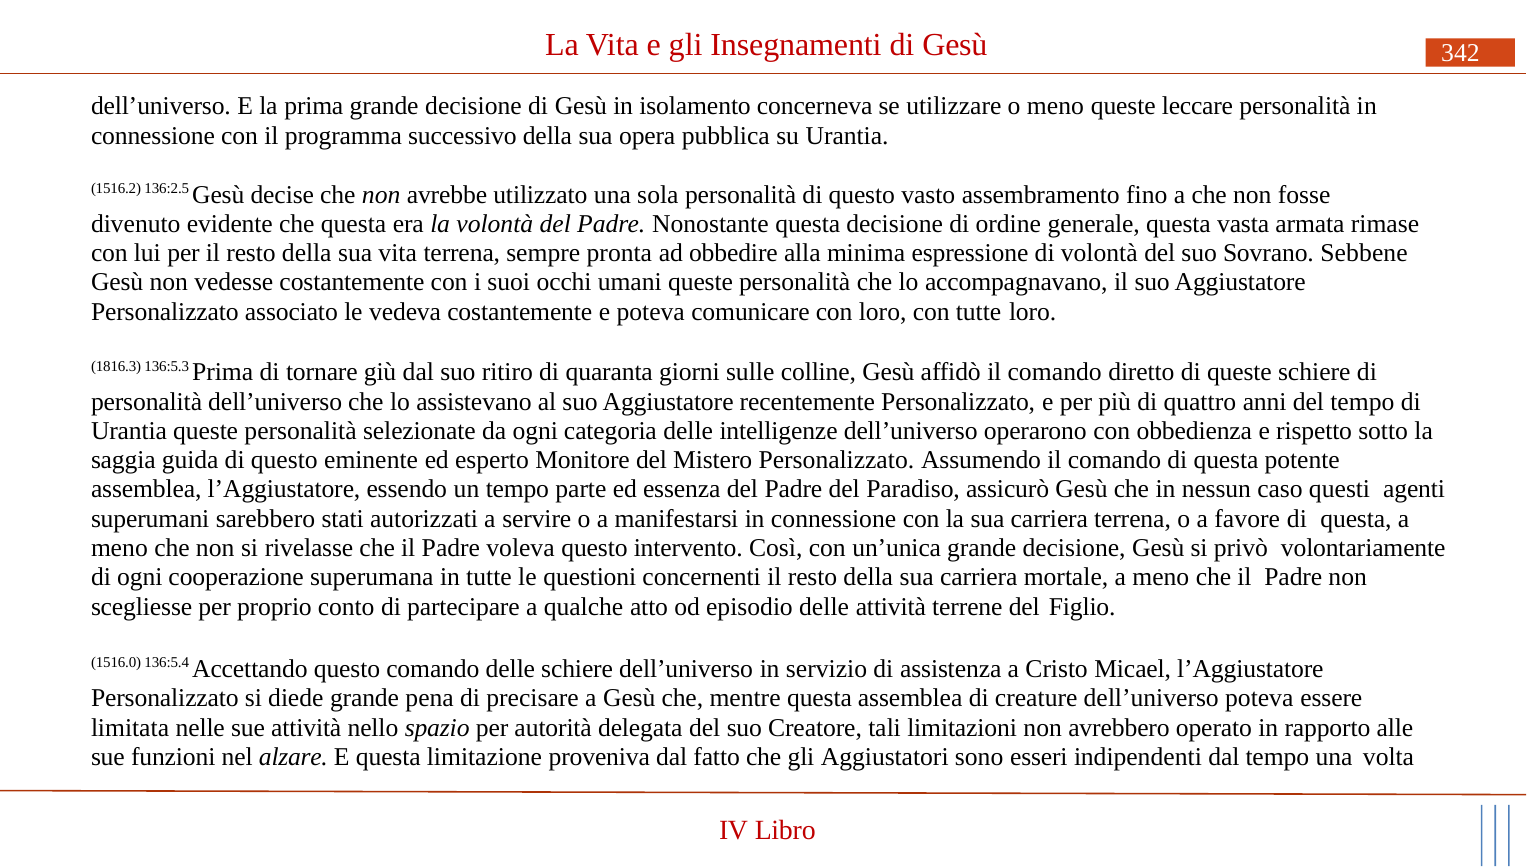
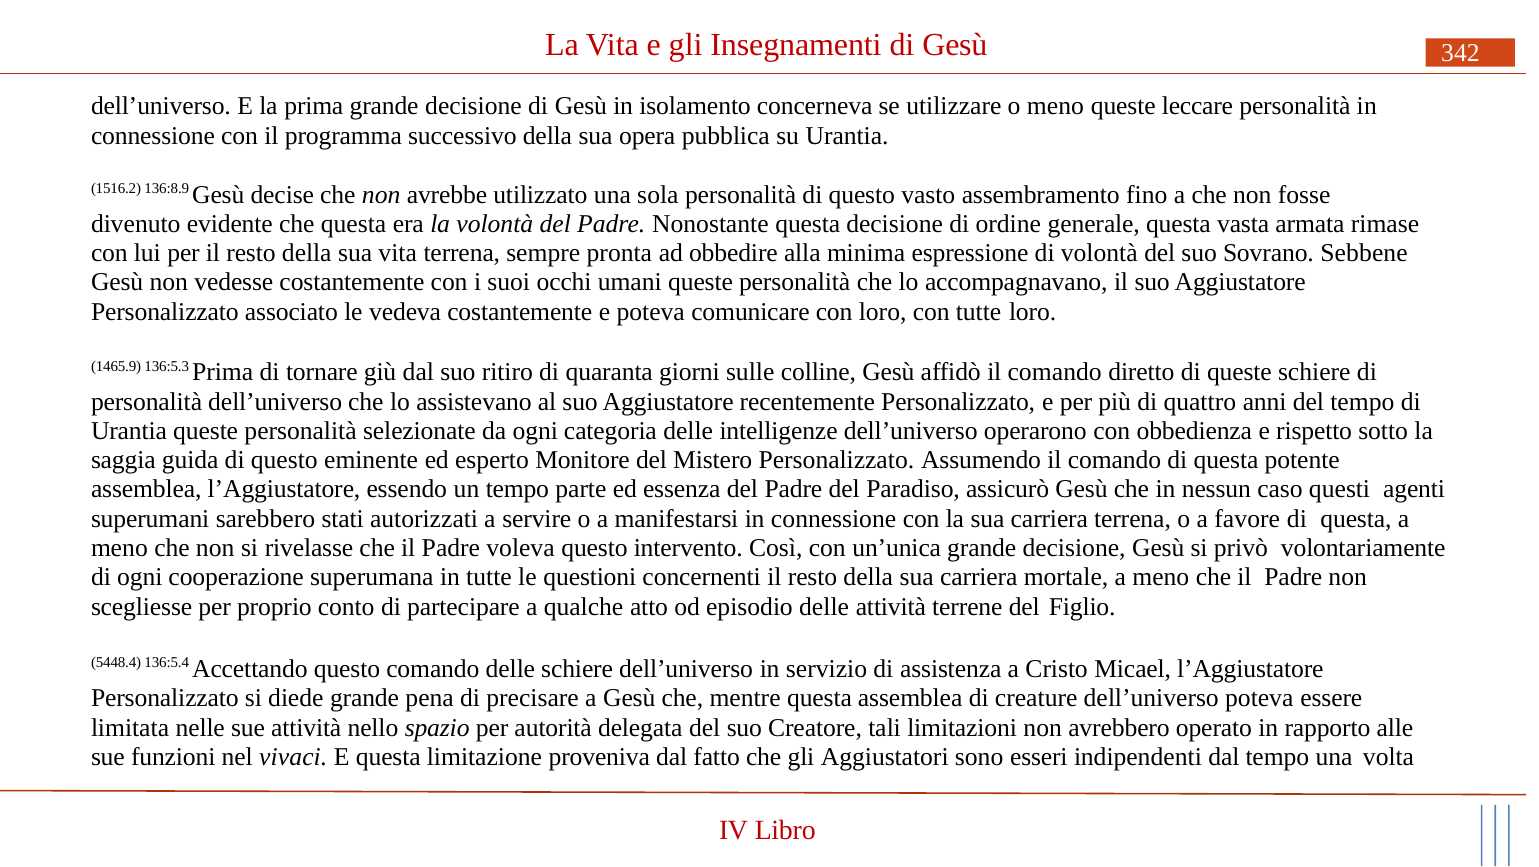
136:2.5: 136:2.5 -> 136:8.9
1816.3: 1816.3 -> 1465.9
1516.0: 1516.0 -> 5448.4
alzare: alzare -> vivaci
